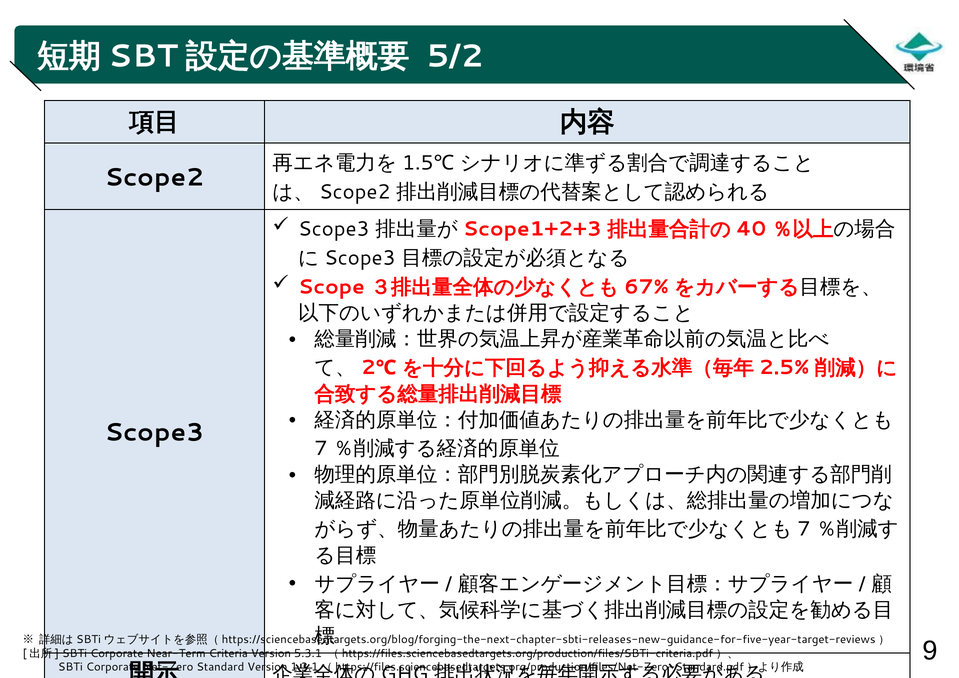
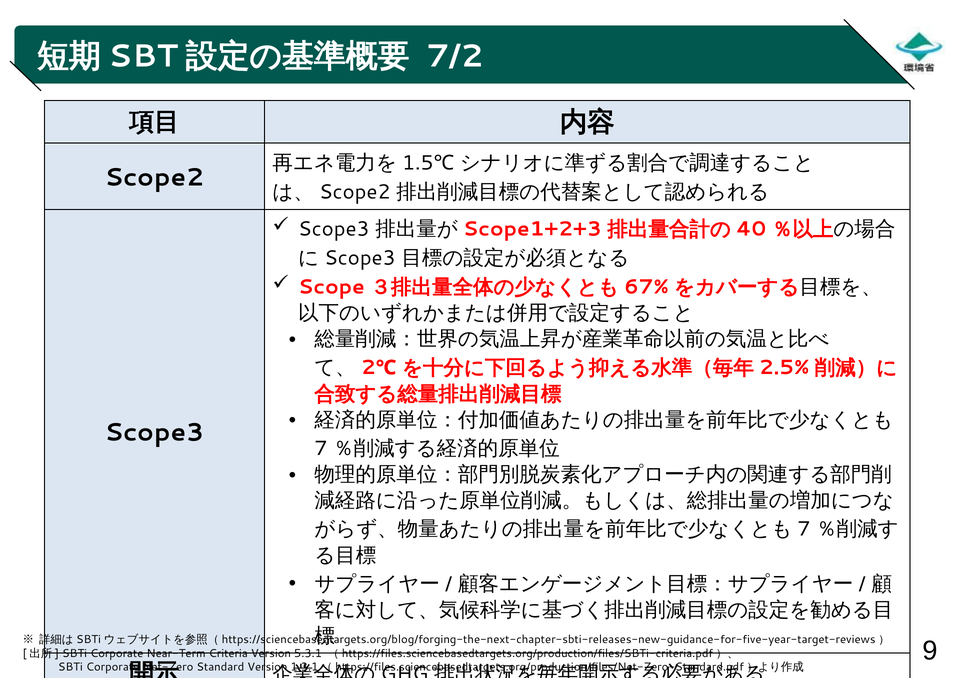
5/2: 5/2 -> 7/2
